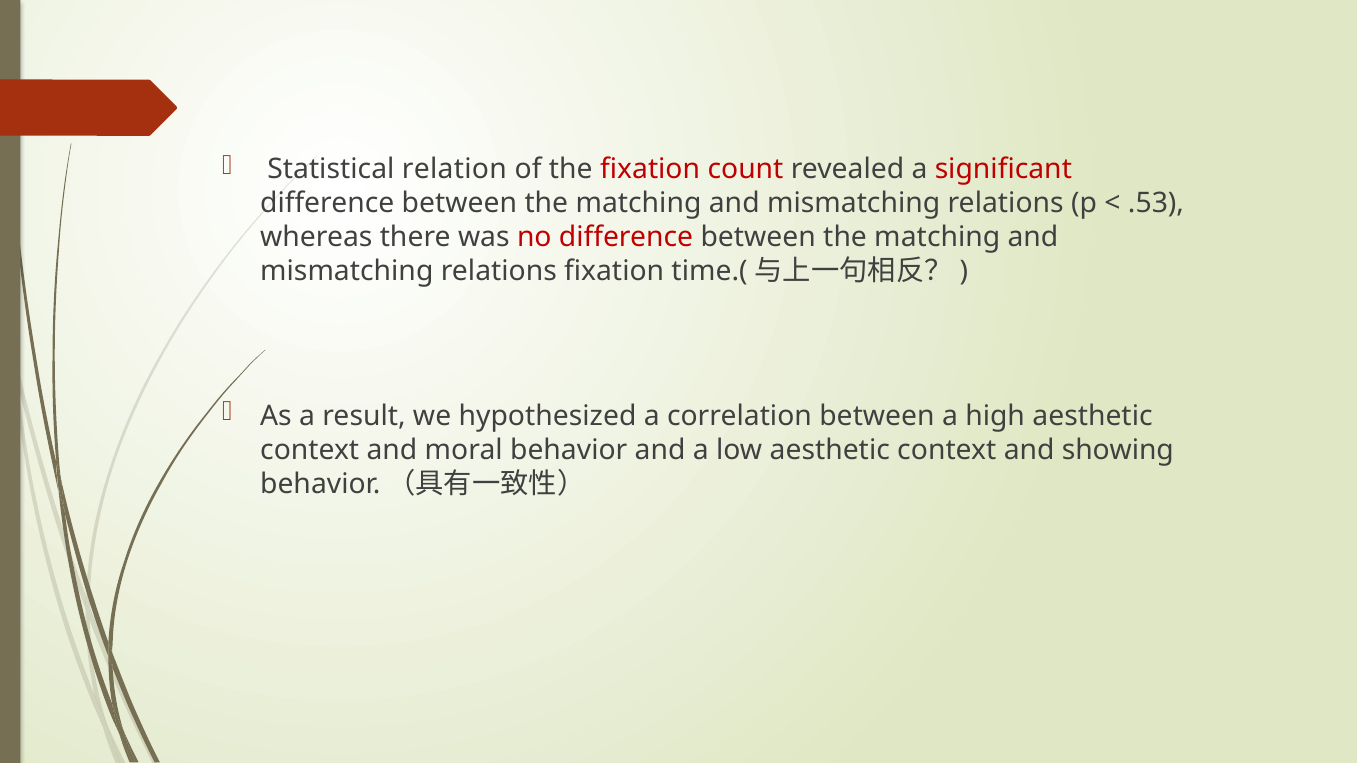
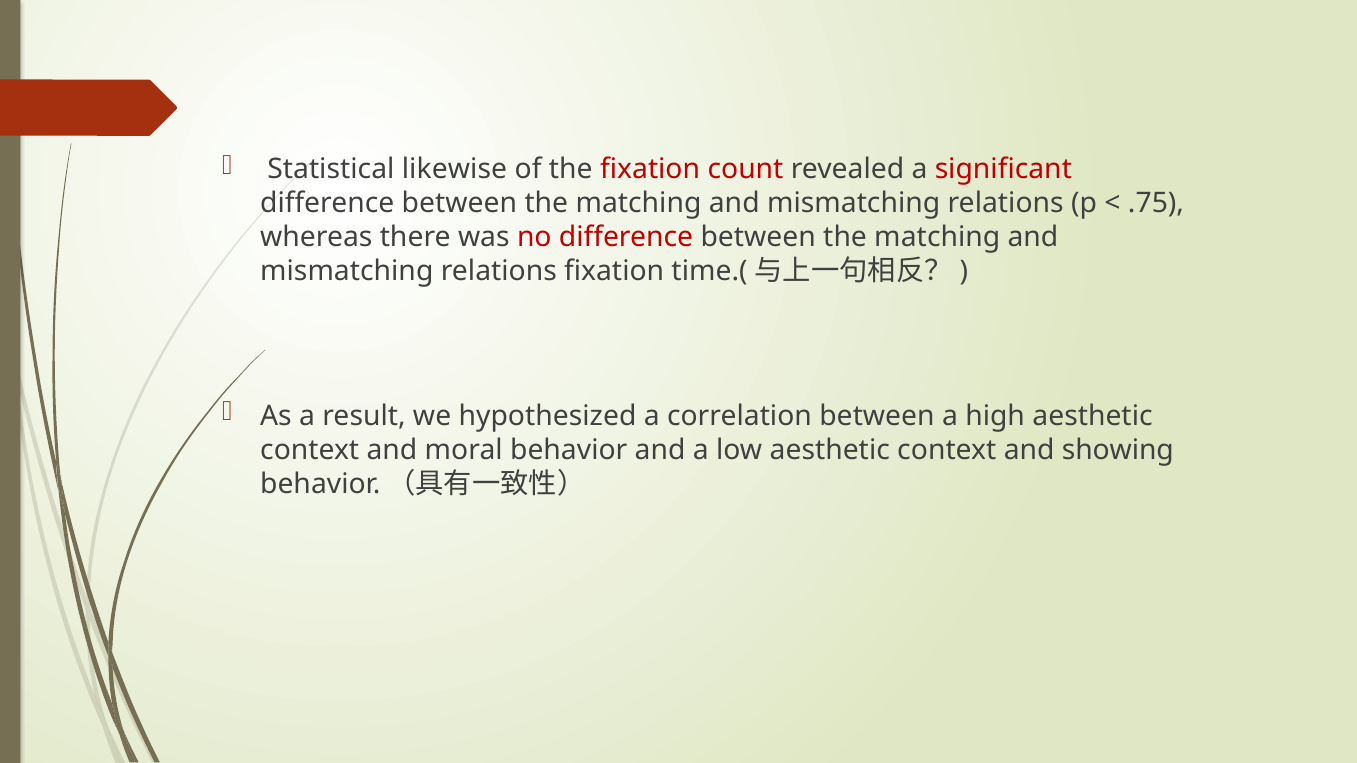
relation: relation -> likewise
.53: .53 -> .75
